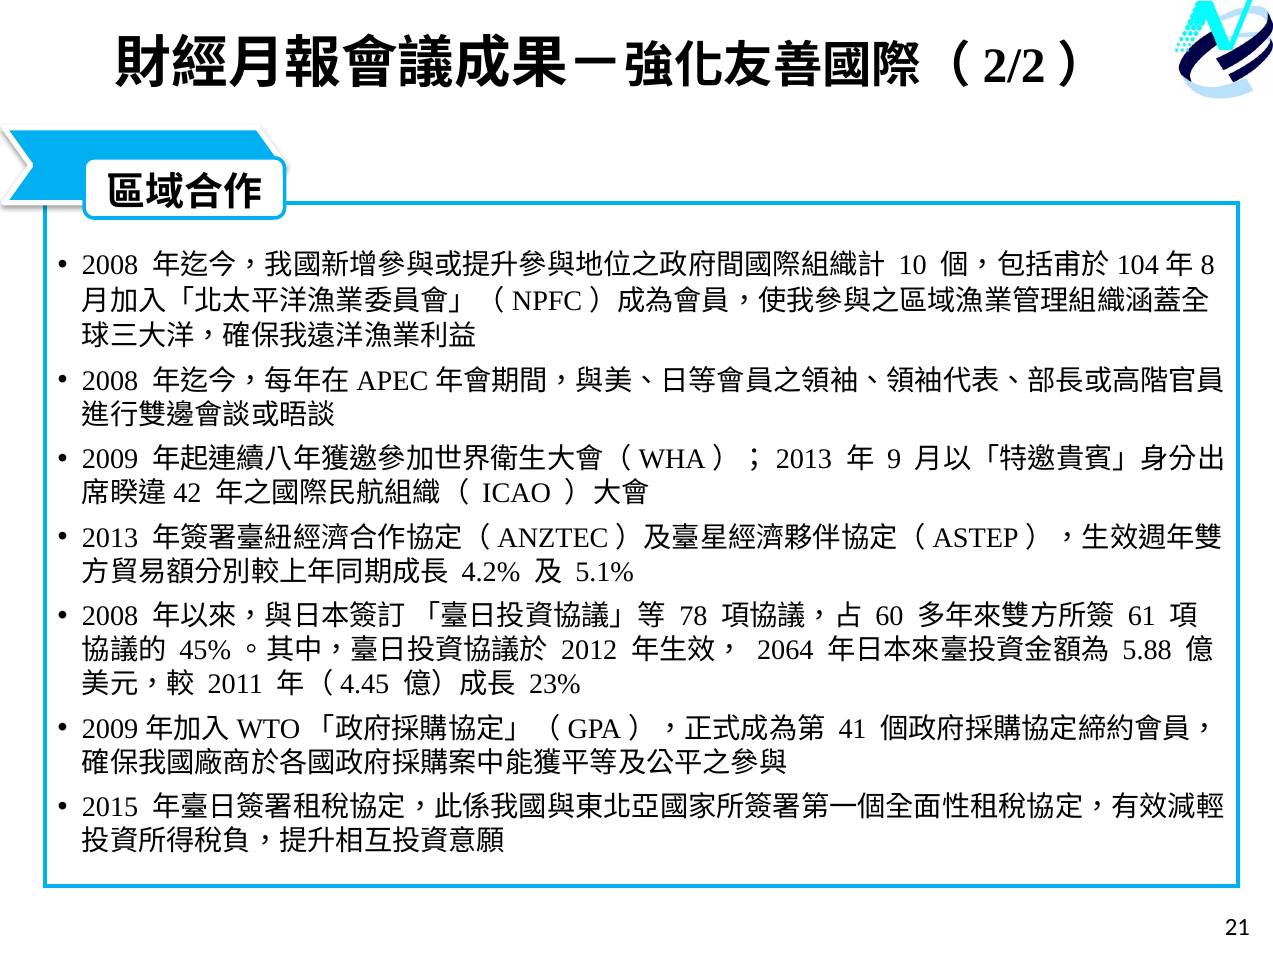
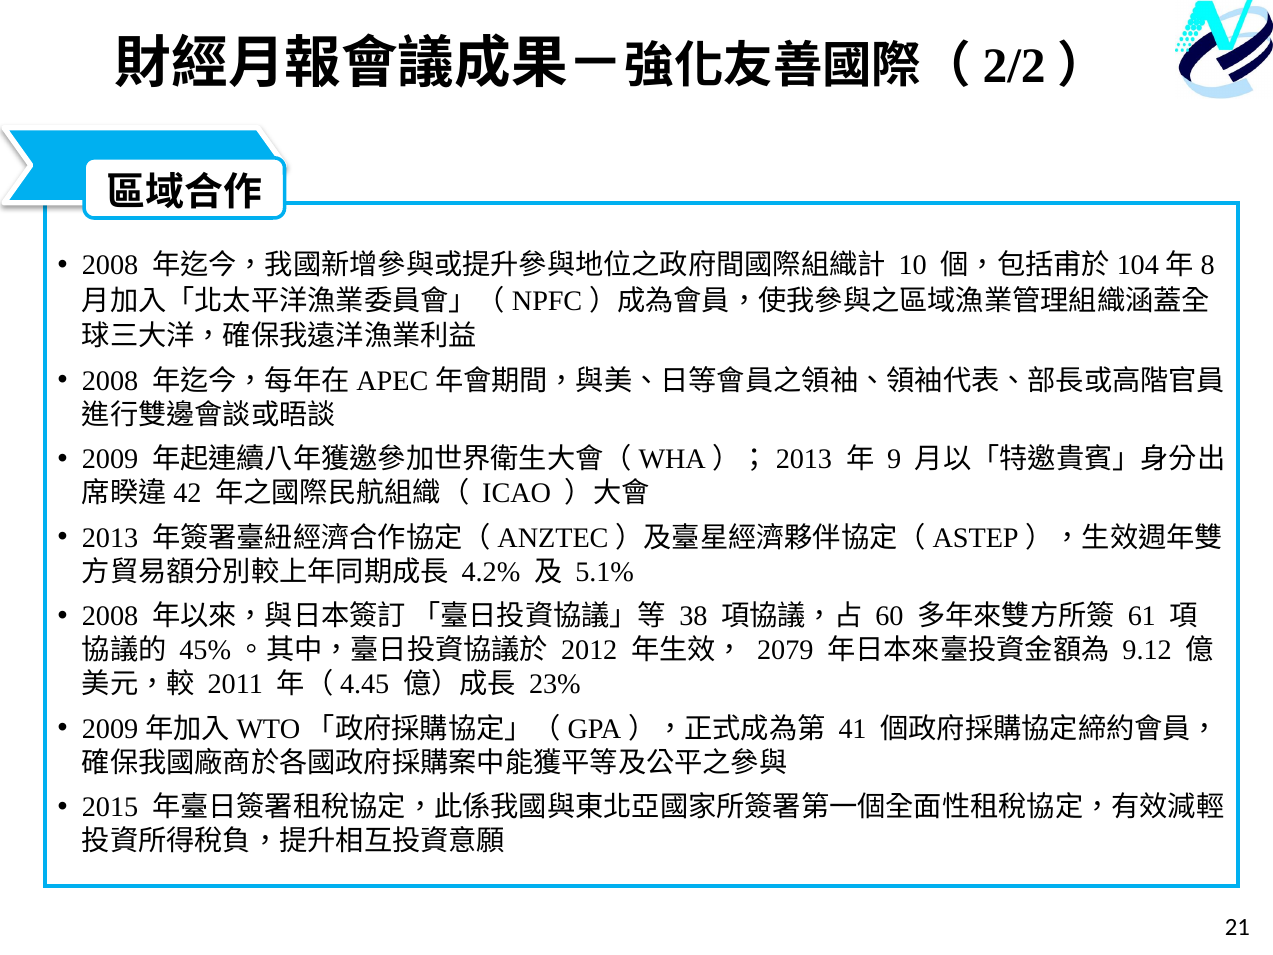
78: 78 -> 38
2064: 2064 -> 2079
5.88: 5.88 -> 9.12
